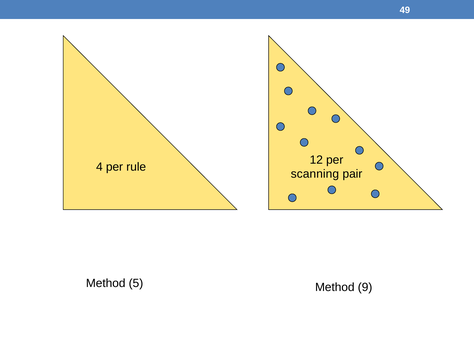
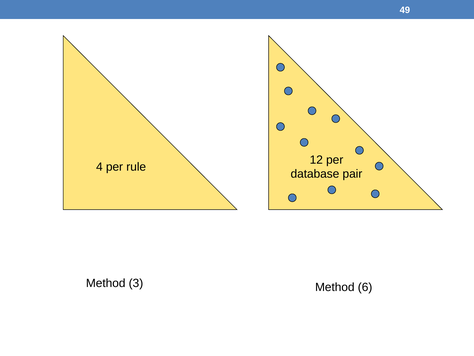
scanning: scanning -> database
5: 5 -> 3
9: 9 -> 6
